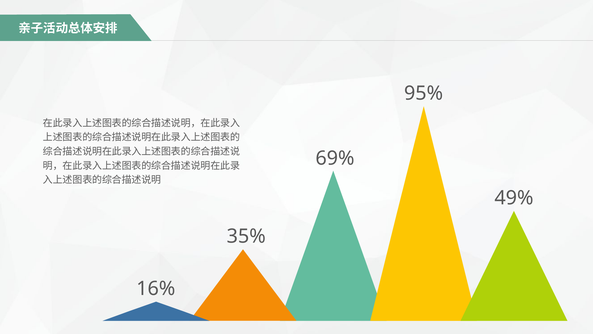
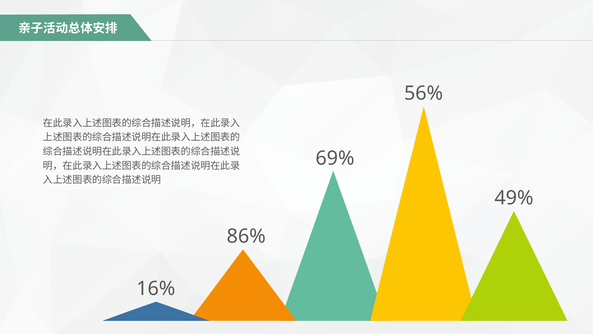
95%: 95% -> 56%
35%: 35% -> 86%
